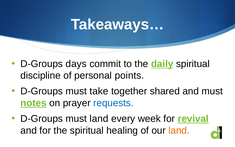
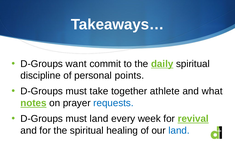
days: days -> want
shared: shared -> athlete
and must: must -> what
land at (179, 130) colour: orange -> blue
